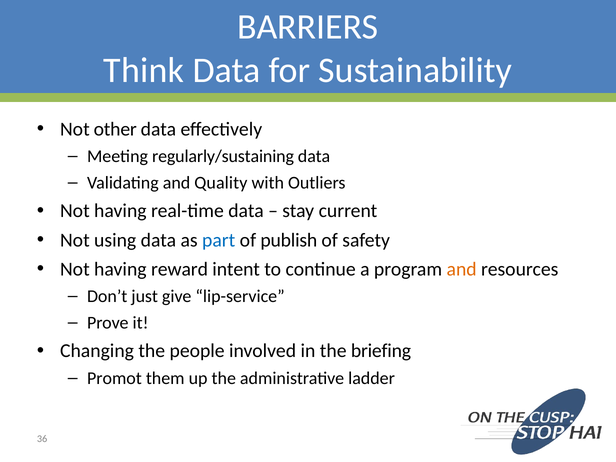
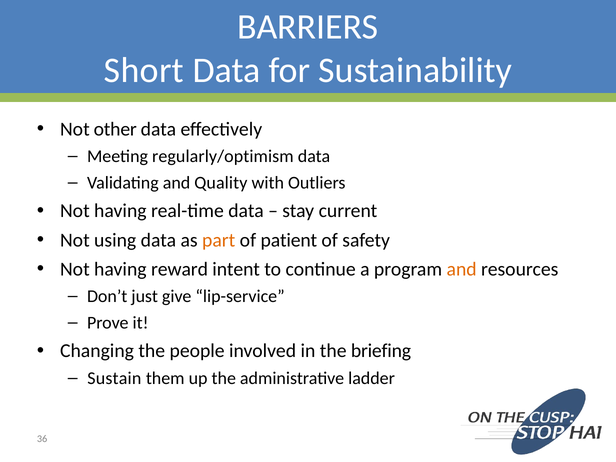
Think: Think -> Short
regularly/sustaining: regularly/sustaining -> regularly/optimism
part colour: blue -> orange
publish: publish -> patient
Promot: Promot -> Sustain
